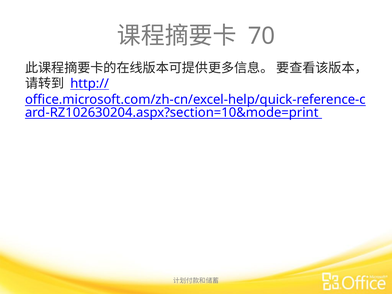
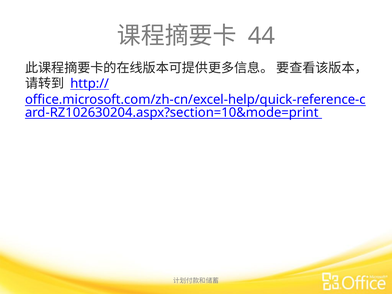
70: 70 -> 44
